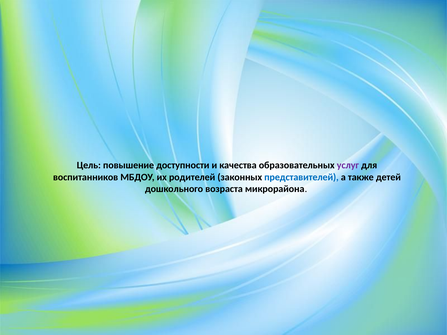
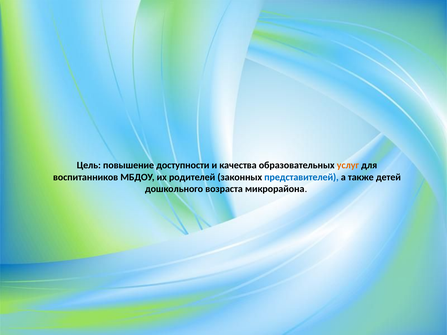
услуг colour: purple -> orange
